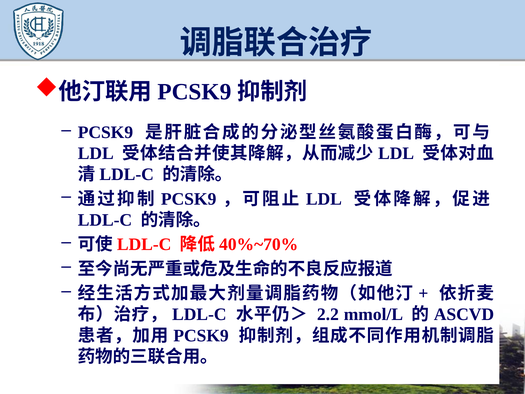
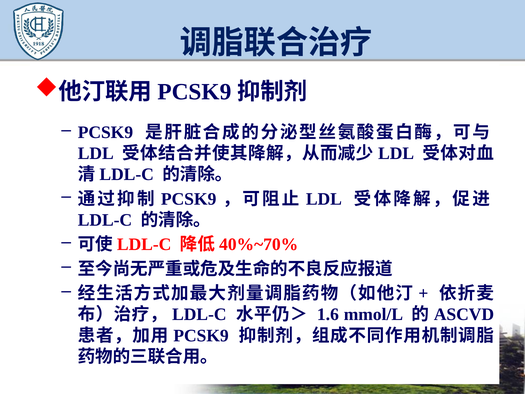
2.2: 2.2 -> 1.6
